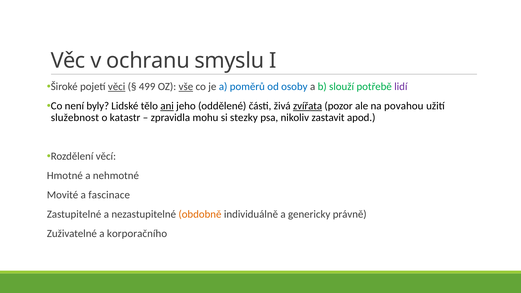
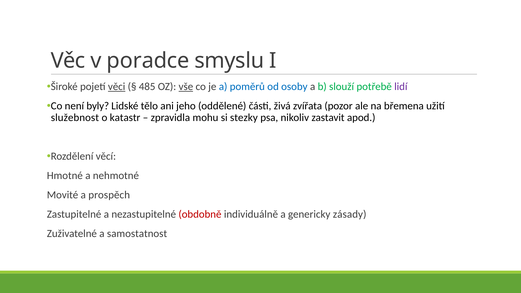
ochranu: ochranu -> poradce
499: 499 -> 485
ani underline: present -> none
zvířata underline: present -> none
povahou: povahou -> břemena
fascinace: fascinace -> prospěch
obdobně colour: orange -> red
právně: právně -> zásady
korporačního: korporačního -> samostatnost
